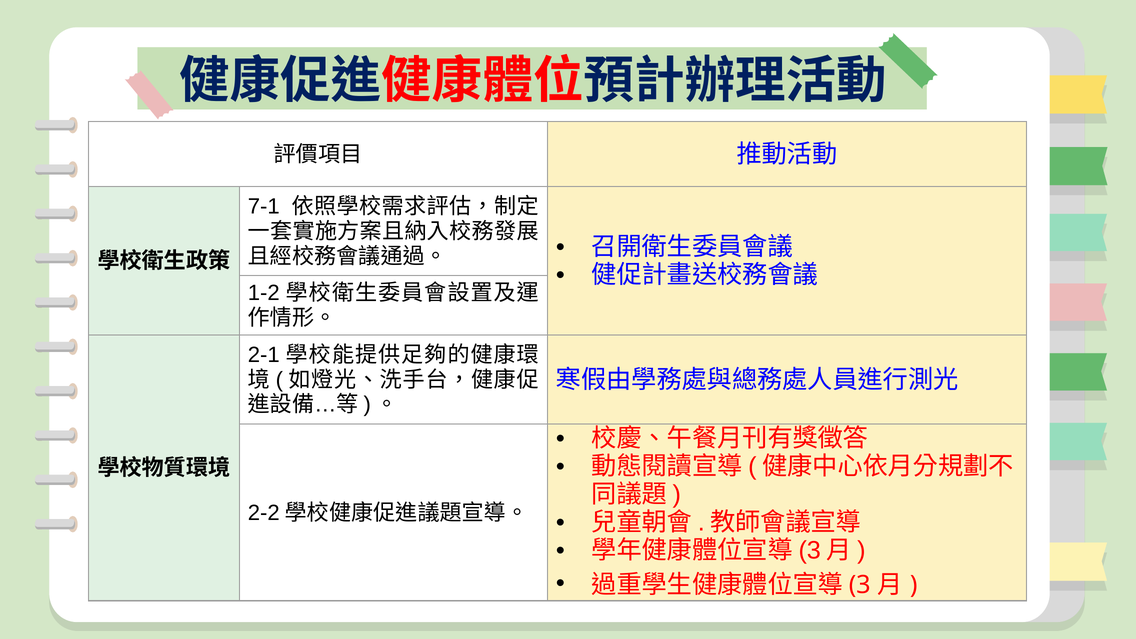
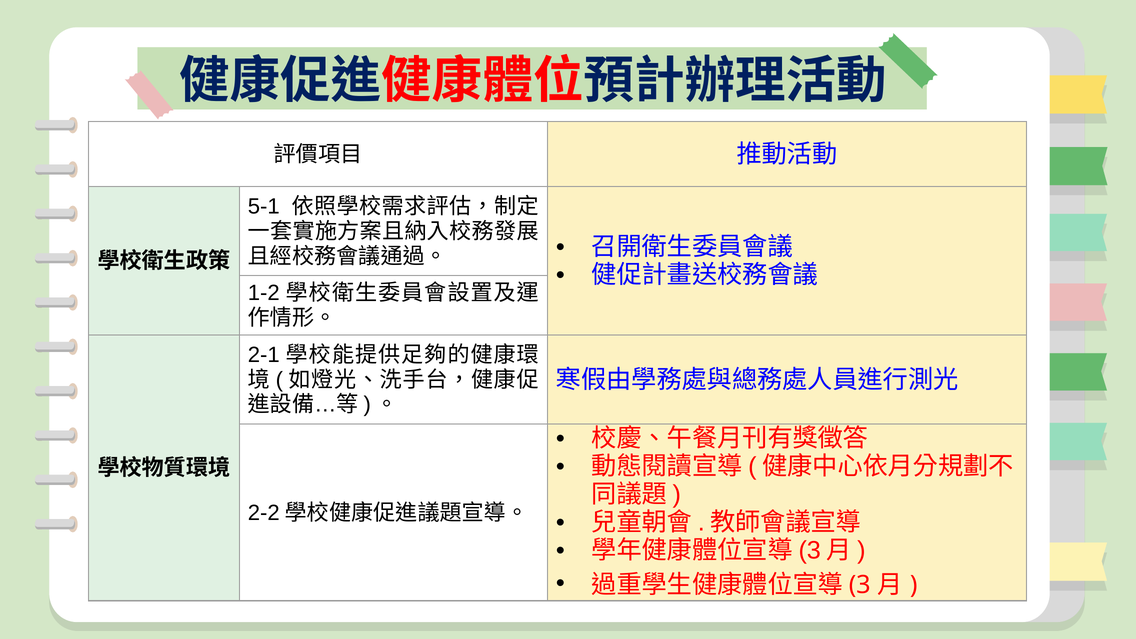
7-1: 7-1 -> 5-1
